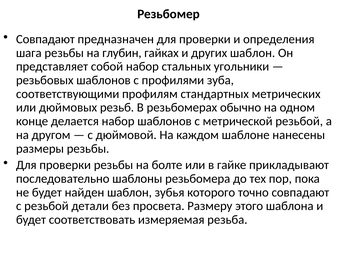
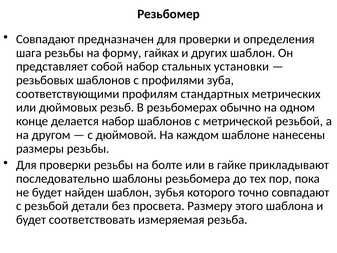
глубин: глубин -> форму
угольники: угольники -> установки
